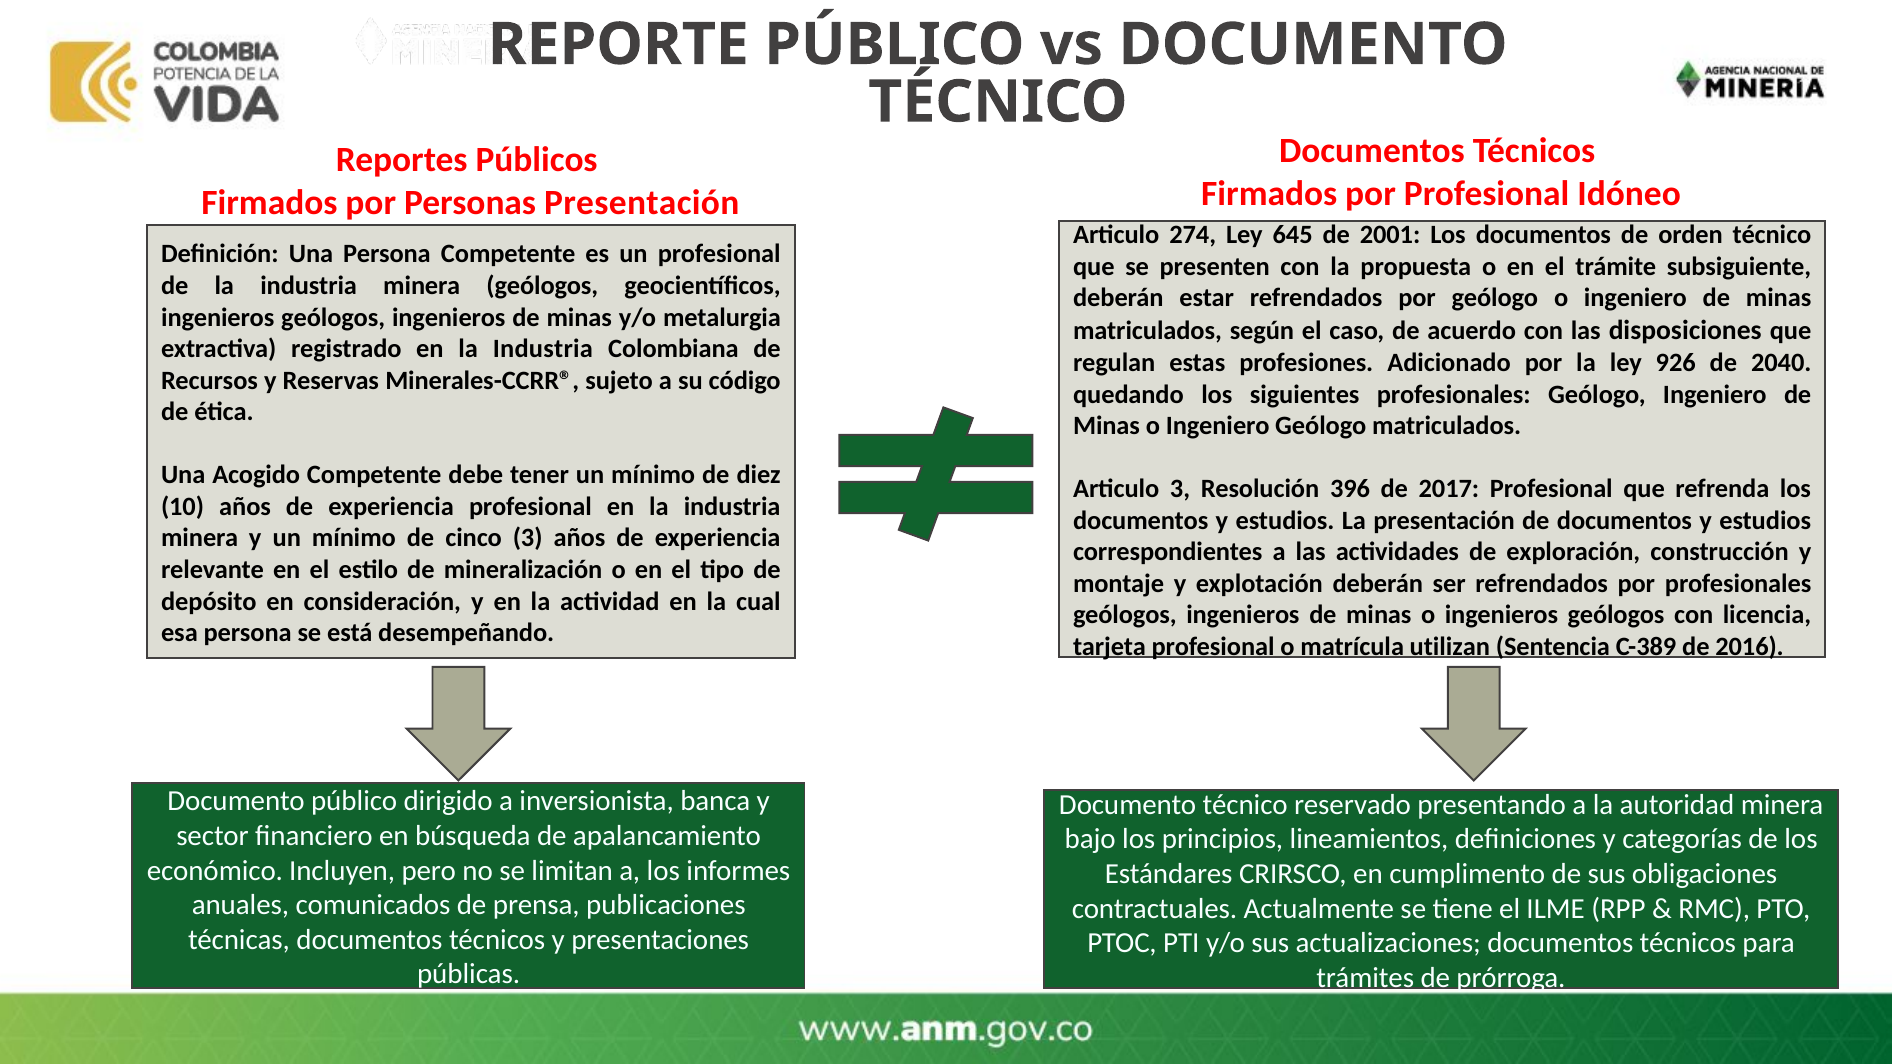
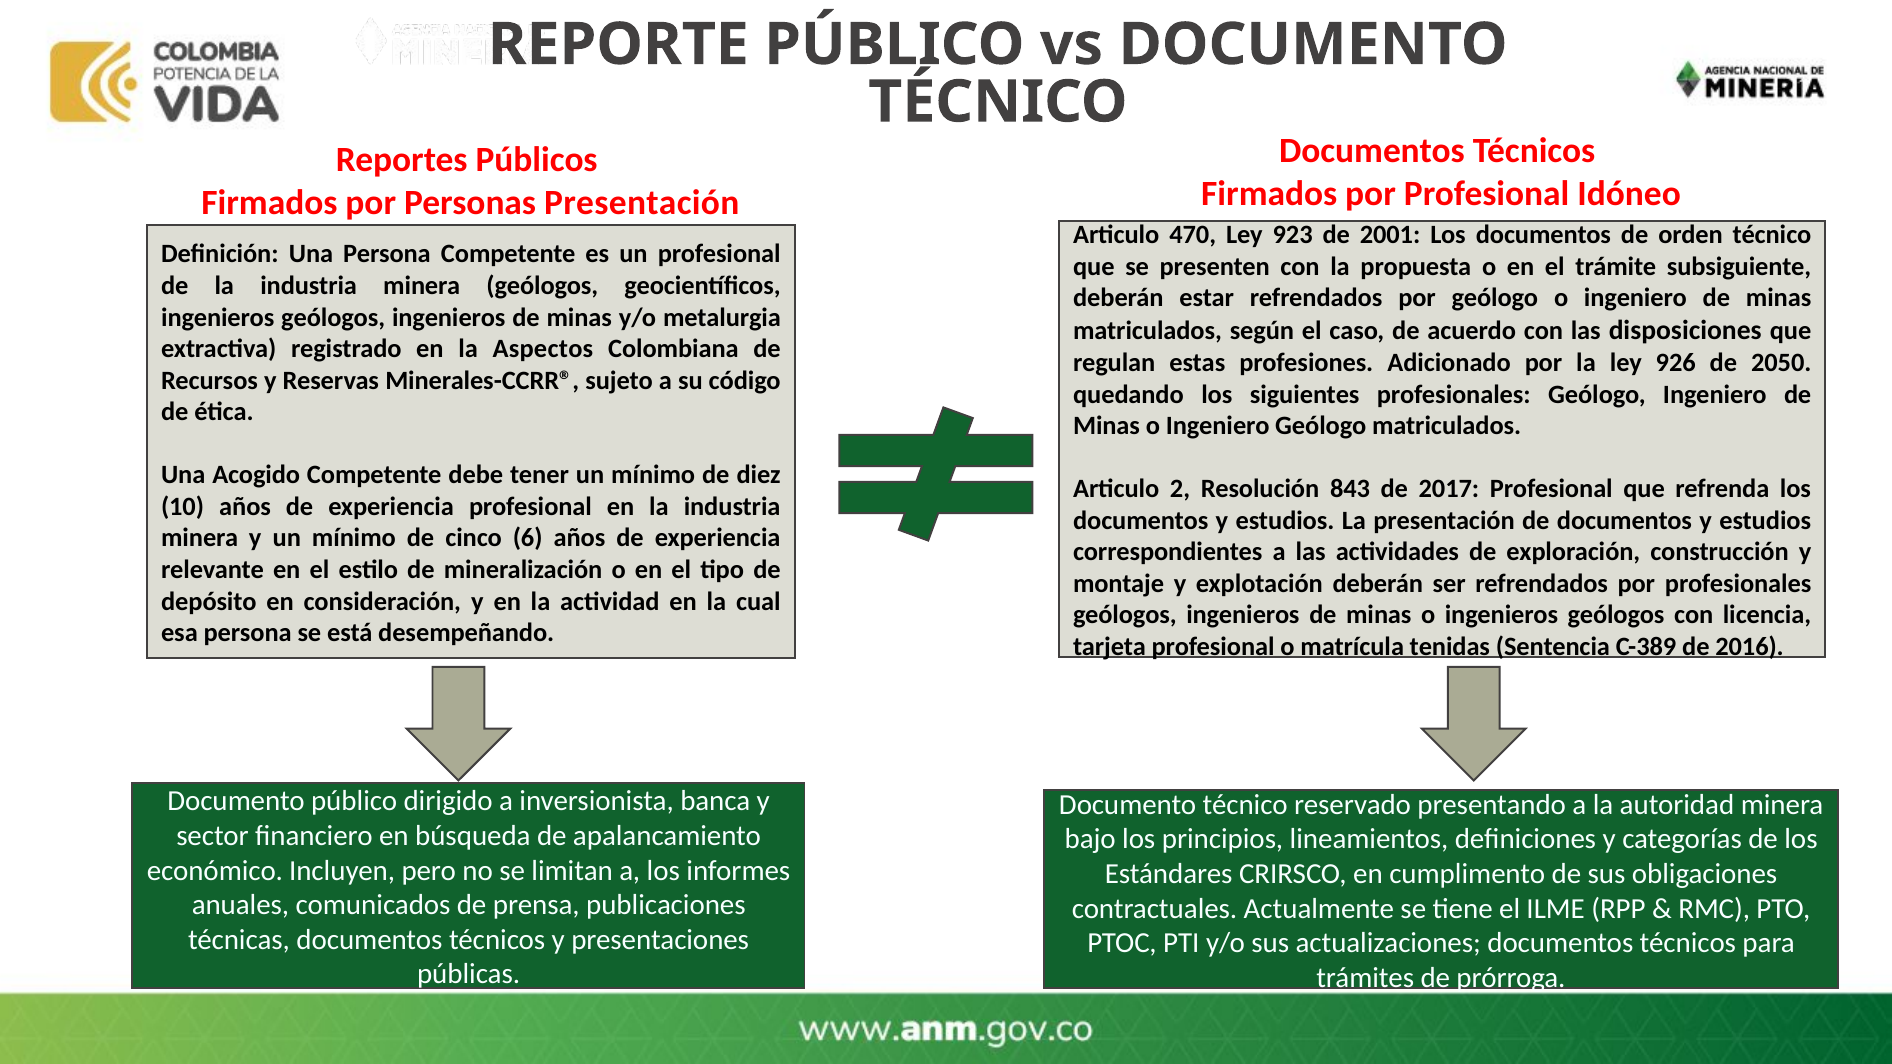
274: 274 -> 470
645: 645 -> 923
registrado en la Industria: Industria -> Aspectos
2040: 2040 -> 2050
Articulo 3: 3 -> 2
396: 396 -> 843
cinco 3: 3 -> 6
utilizan: utilizan -> tenidas
